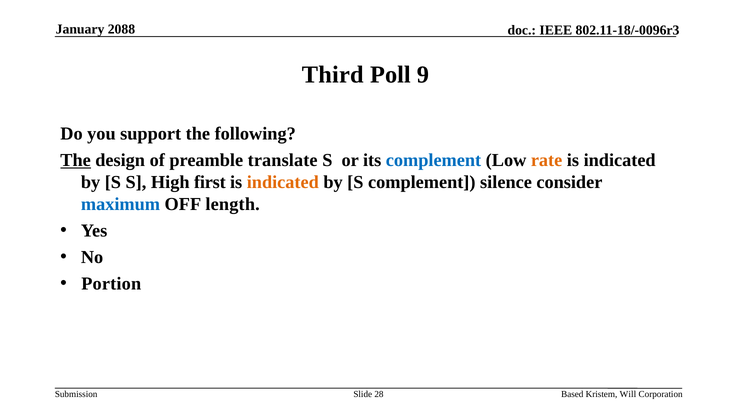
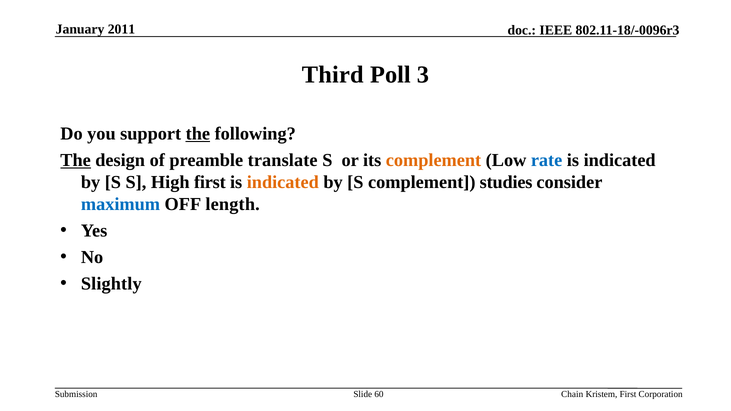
2088: 2088 -> 2011
9: 9 -> 3
the at (198, 134) underline: none -> present
complement at (433, 160) colour: blue -> orange
rate colour: orange -> blue
silence: silence -> studies
Portion: Portion -> Slightly
28: 28 -> 60
Based: Based -> Chain
Kristem Will: Will -> First
